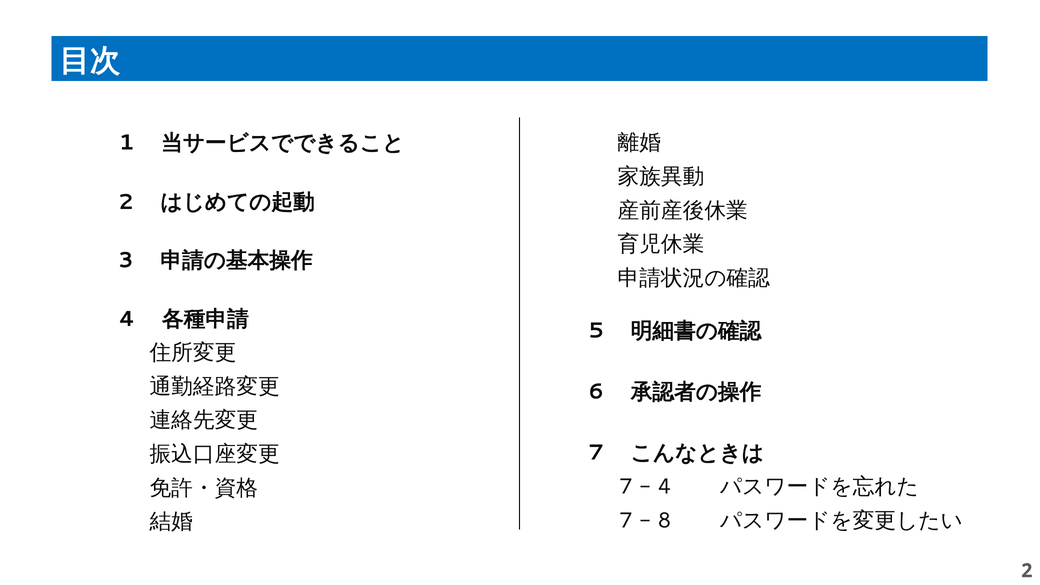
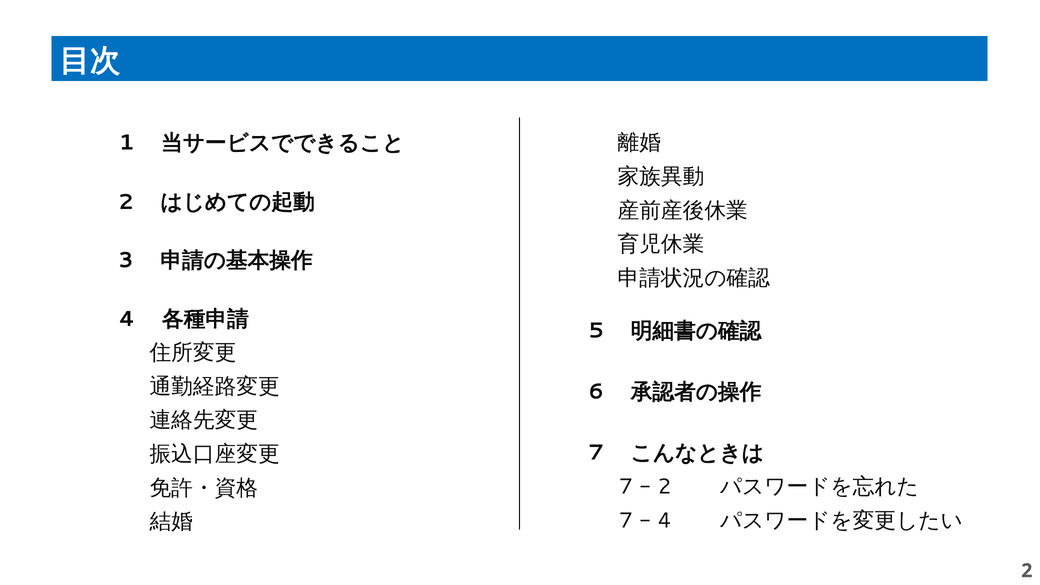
4 at (664, 487): 4 -> 2
8 at (664, 520): 8 -> 4
